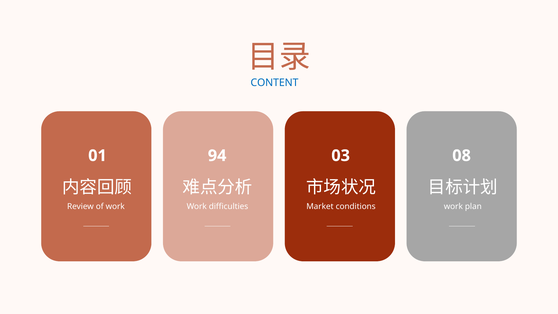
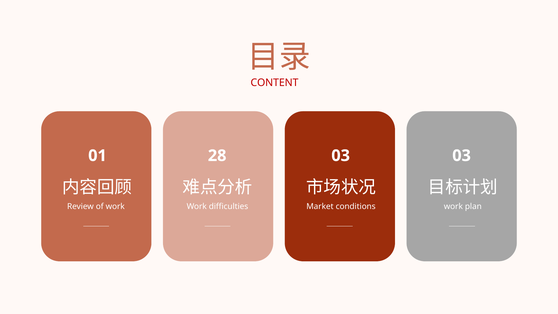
CONTENT colour: blue -> red
94: 94 -> 28
03 08: 08 -> 03
